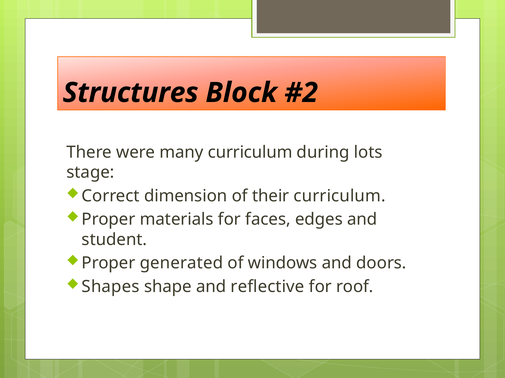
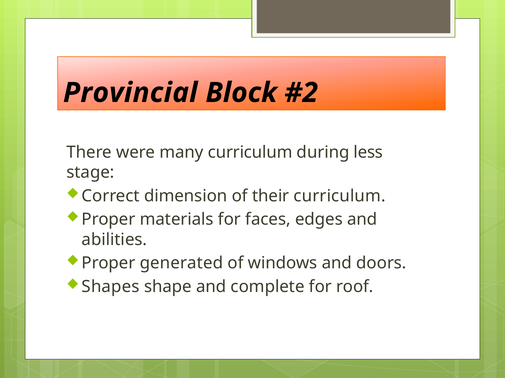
Structures: Structures -> Provincial
lots: lots -> less
student: student -> abilities
reflective: reflective -> complete
